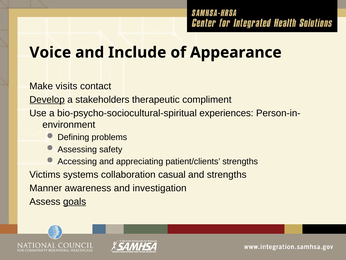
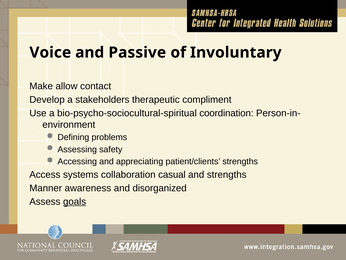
Include: Include -> Passive
Appearance: Appearance -> Involuntary
visits: visits -> allow
Develop underline: present -> none
experiences: experiences -> coordination
Victims: Victims -> Access
investigation: investigation -> disorganized
